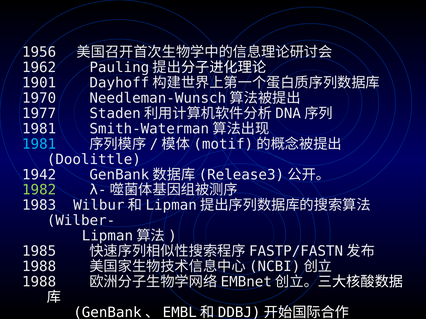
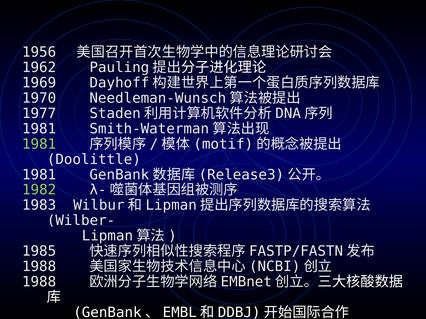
1901: 1901 -> 1969
1981 at (39, 144) colour: light blue -> light green
1942 at (39, 175): 1942 -> 1981
